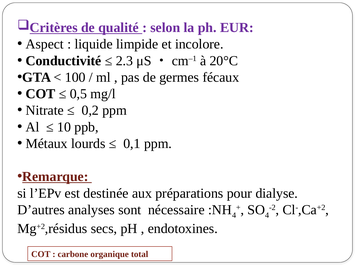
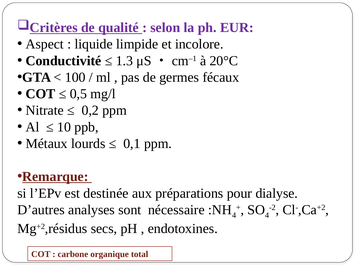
2.3: 2.3 -> 1.3
